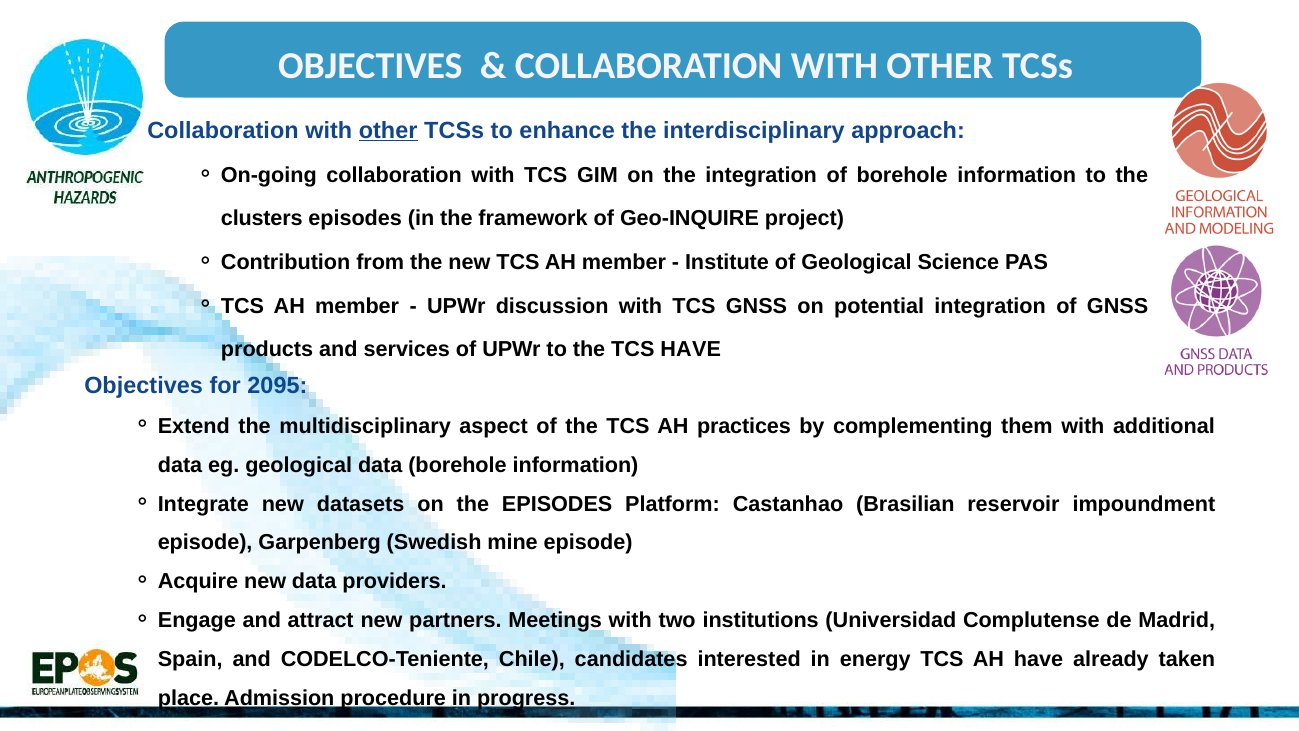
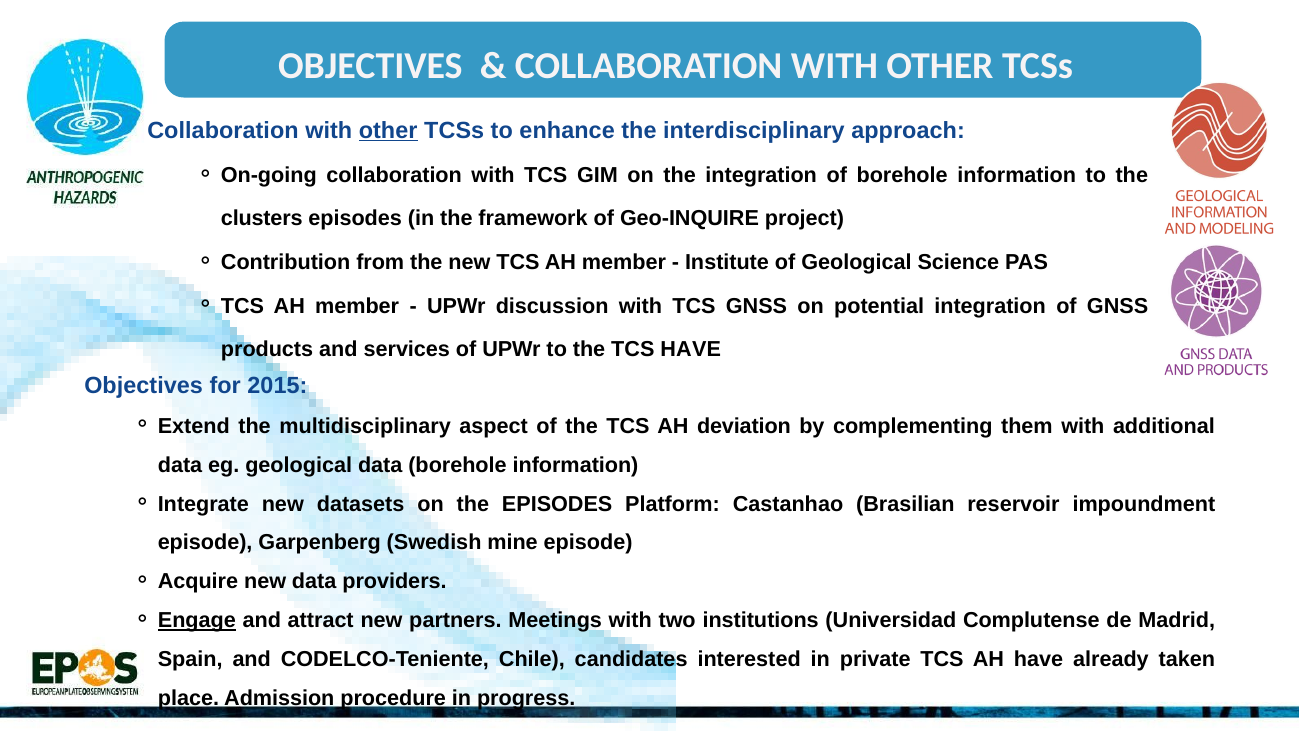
2095: 2095 -> 2015
practices: practices -> deviation
Engage underline: none -> present
energy: energy -> private
